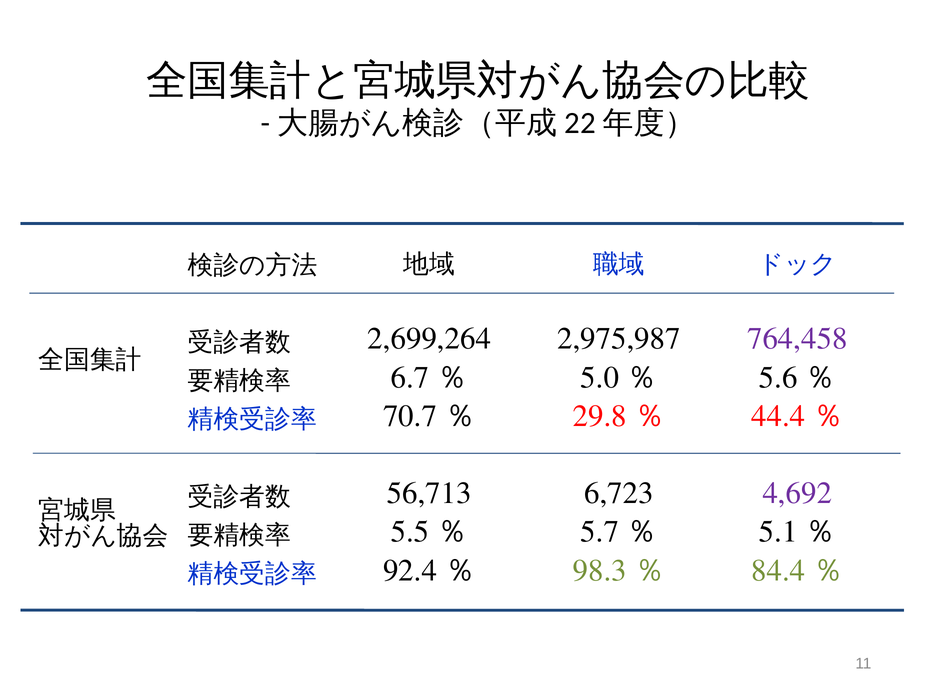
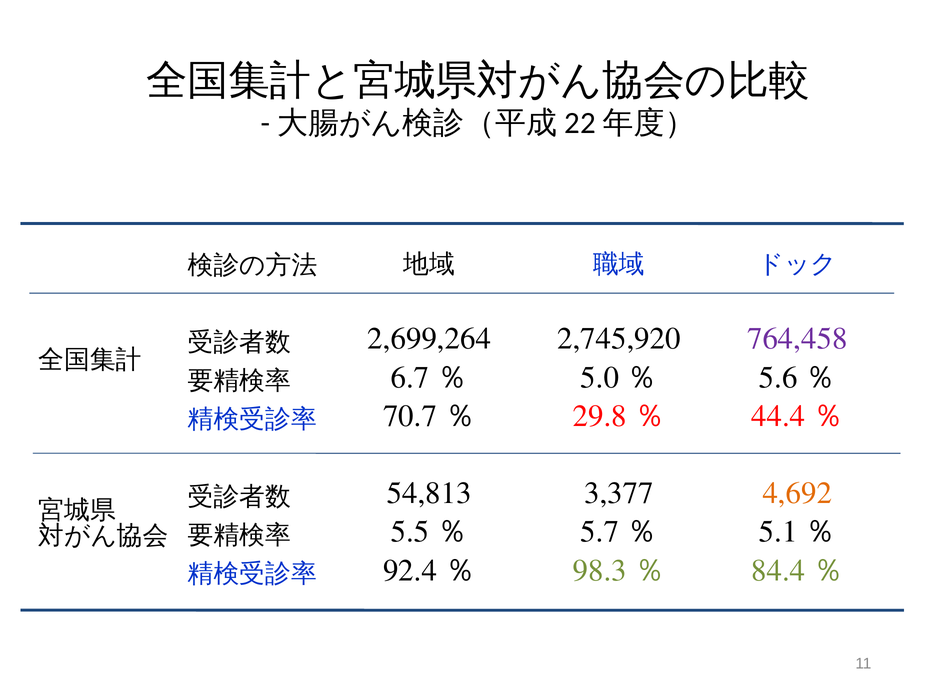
2,975,987: 2,975,987 -> 2,745,920
56,713: 56,713 -> 54,813
6,723: 6,723 -> 3,377
4,692 colour: purple -> orange
